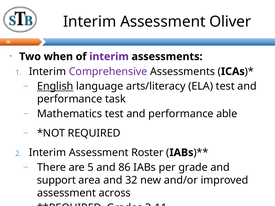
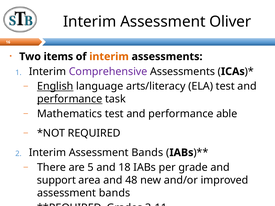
when: when -> items
interim at (109, 57) colour: purple -> orange
performance at (70, 99) underline: none -> present
Interim Assessment Roster: Roster -> Bands
86: 86 -> 18
32: 32 -> 48
across at (115, 193): across -> bands
